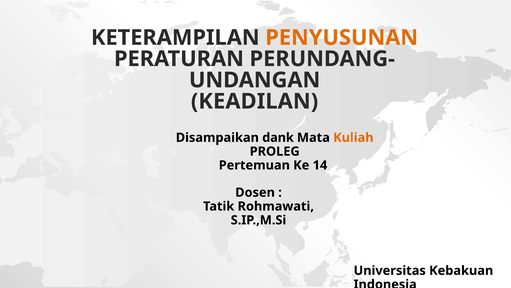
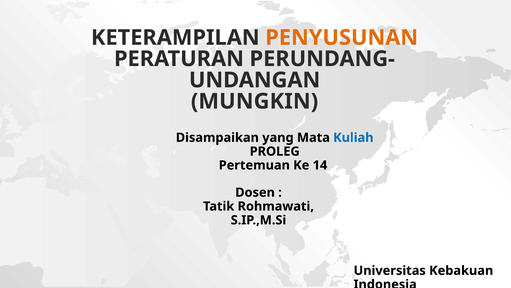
KEADILAN: KEADILAN -> MUNGKIN
dank: dank -> yang
Kuliah colour: orange -> blue
